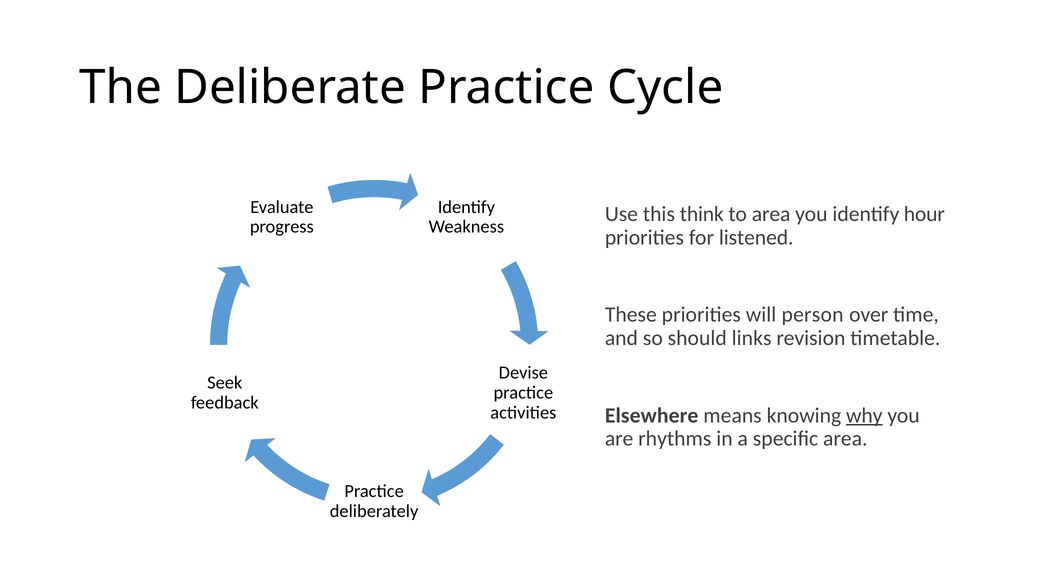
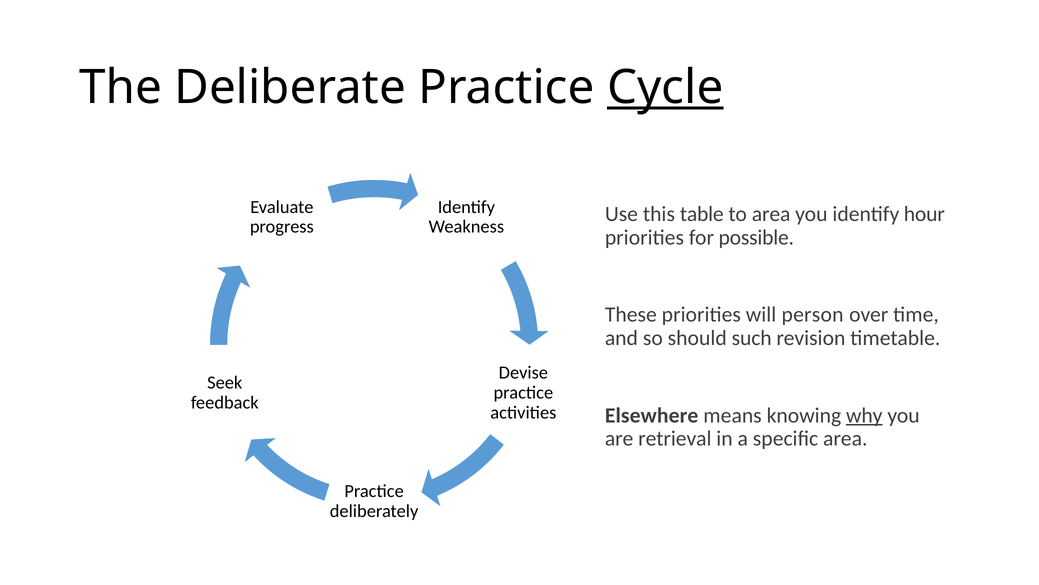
Cycle underline: none -> present
think: think -> table
listened: listened -> possible
links: links -> such
rhythms: rhythms -> retrieval
